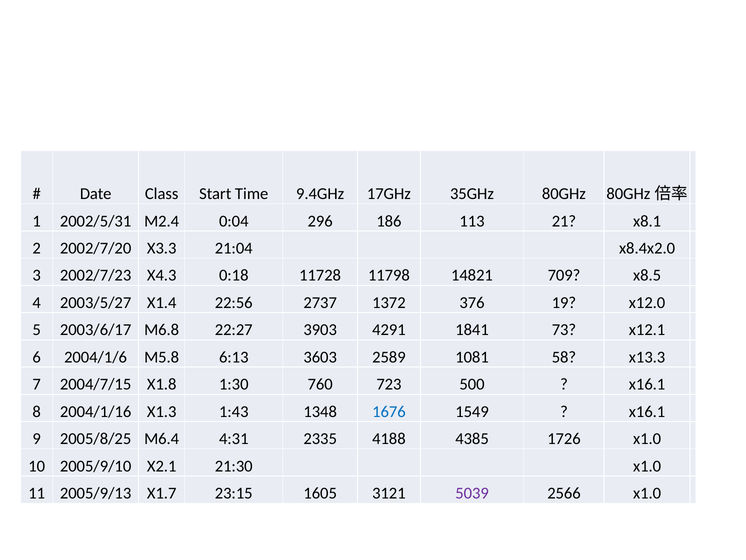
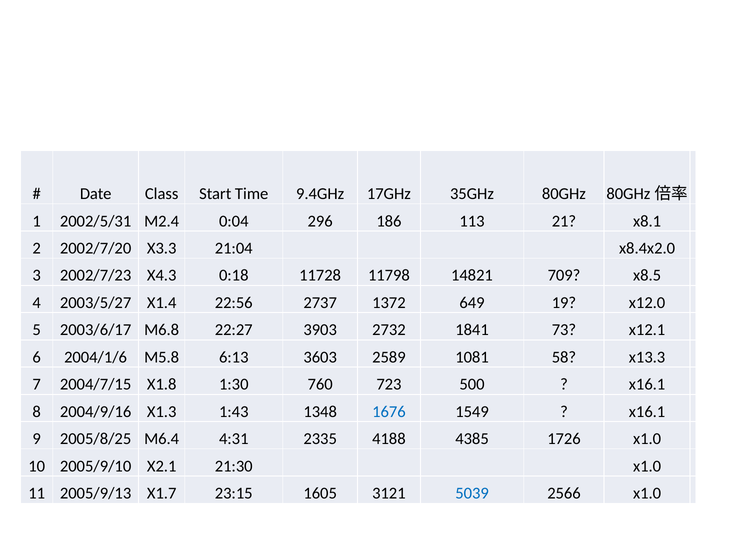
376: 376 -> 649
4291: 4291 -> 2732
2004/1/16: 2004/1/16 -> 2004/9/16
5039 colour: purple -> blue
